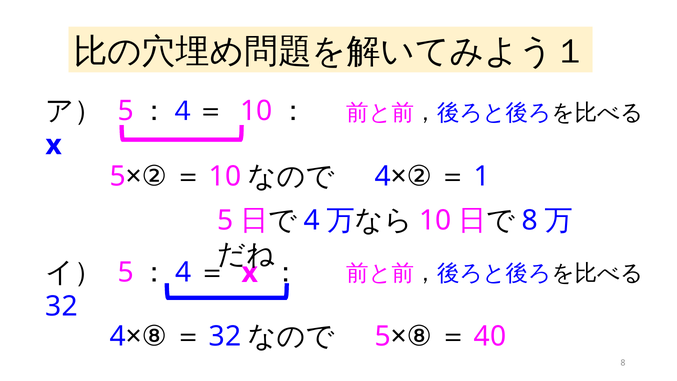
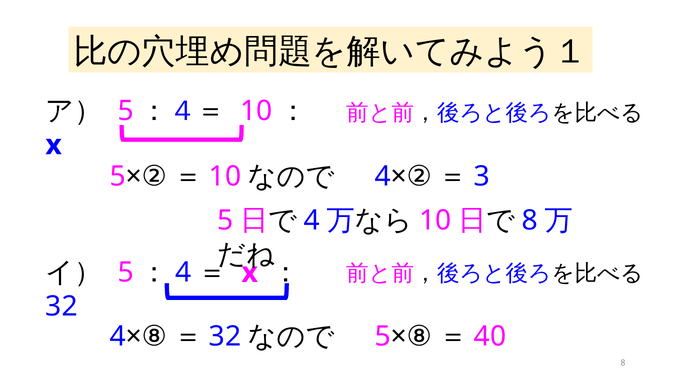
1: 1 -> 3
